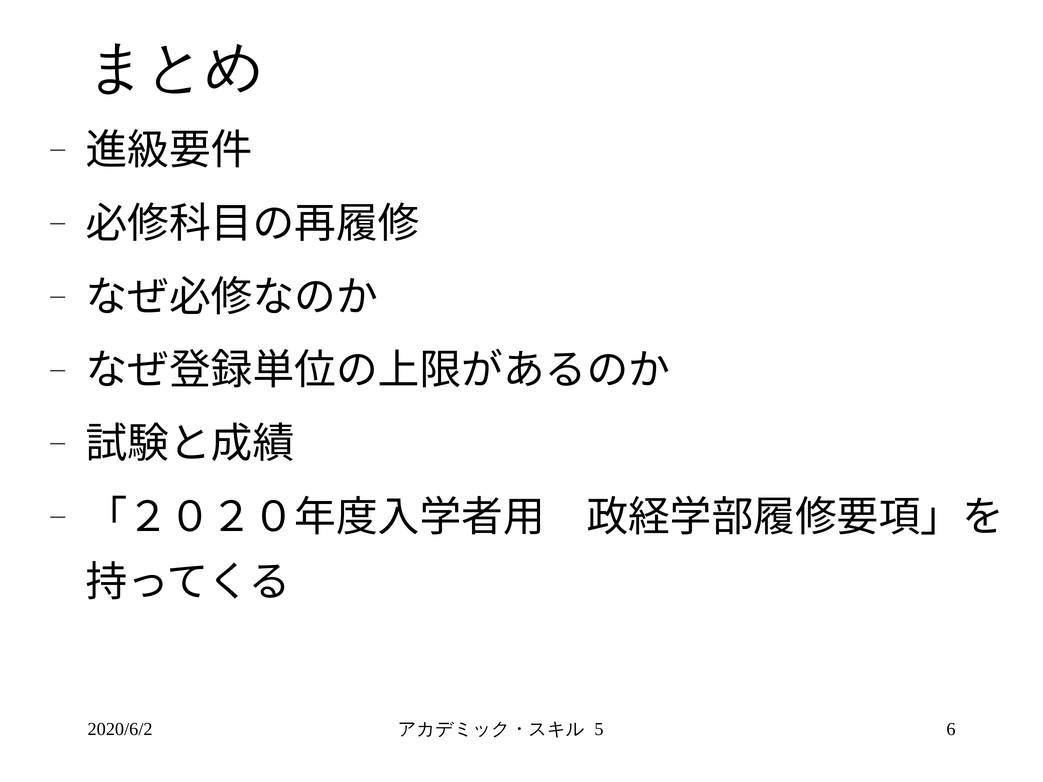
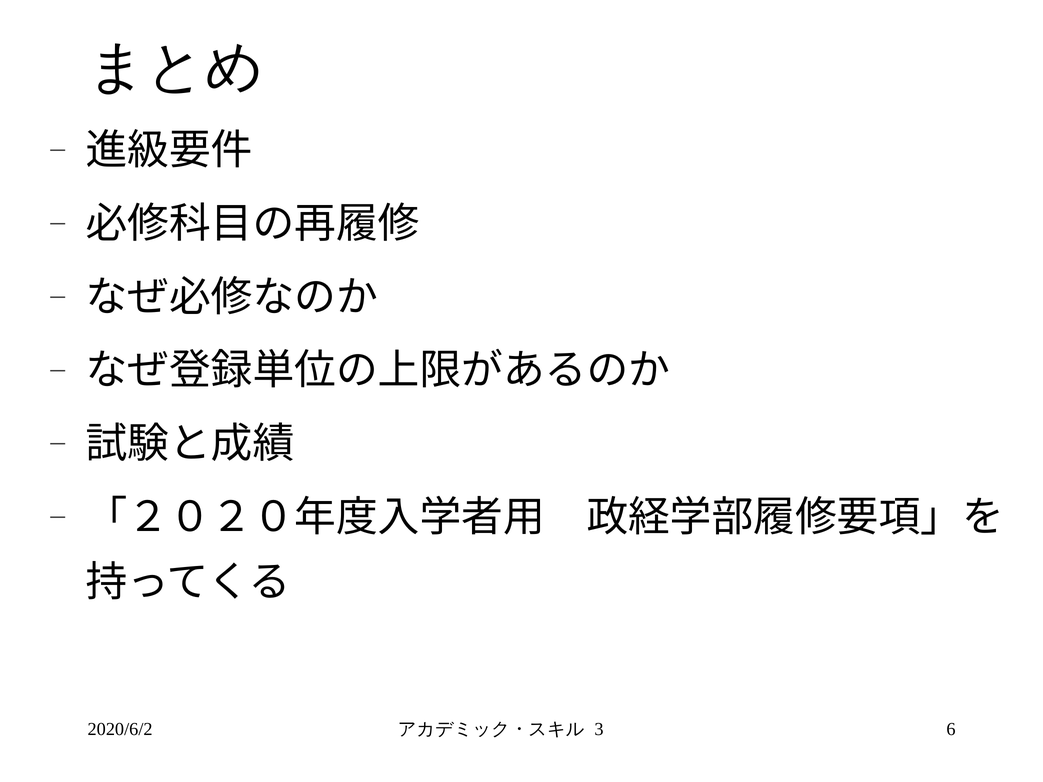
5: 5 -> 3
